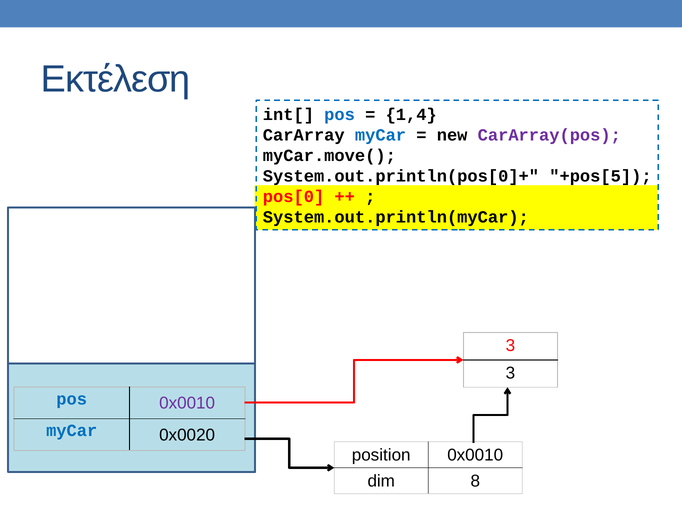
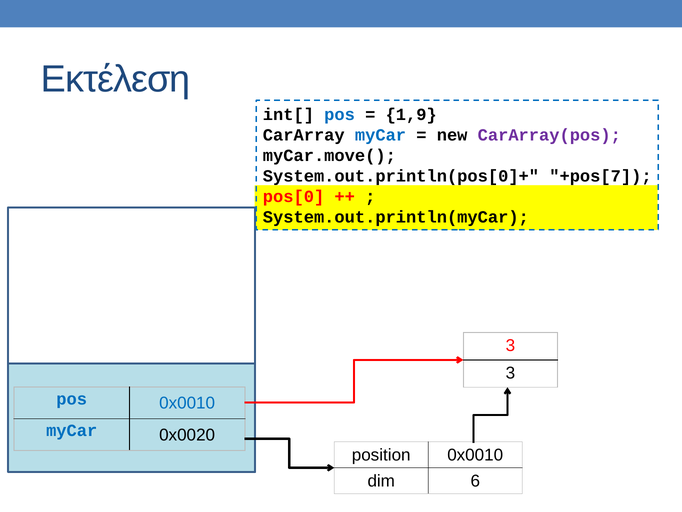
1,4: 1,4 -> 1,9
+pos[5: +pos[5 -> +pos[7
0x0010 at (187, 403) colour: purple -> blue
8: 8 -> 6
